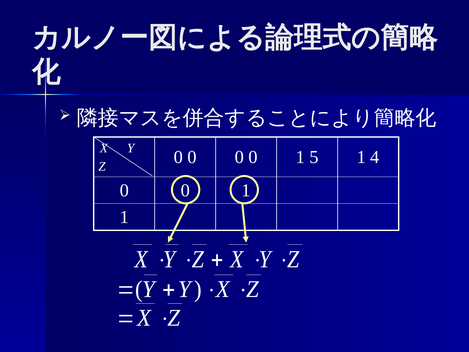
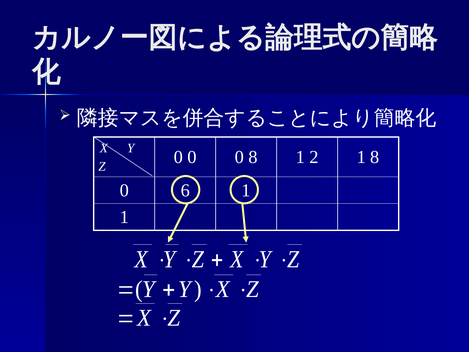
0 0 0 0: 0 -> 8
5: 5 -> 2
1 4: 4 -> 8
0 at (185, 190): 0 -> 6
